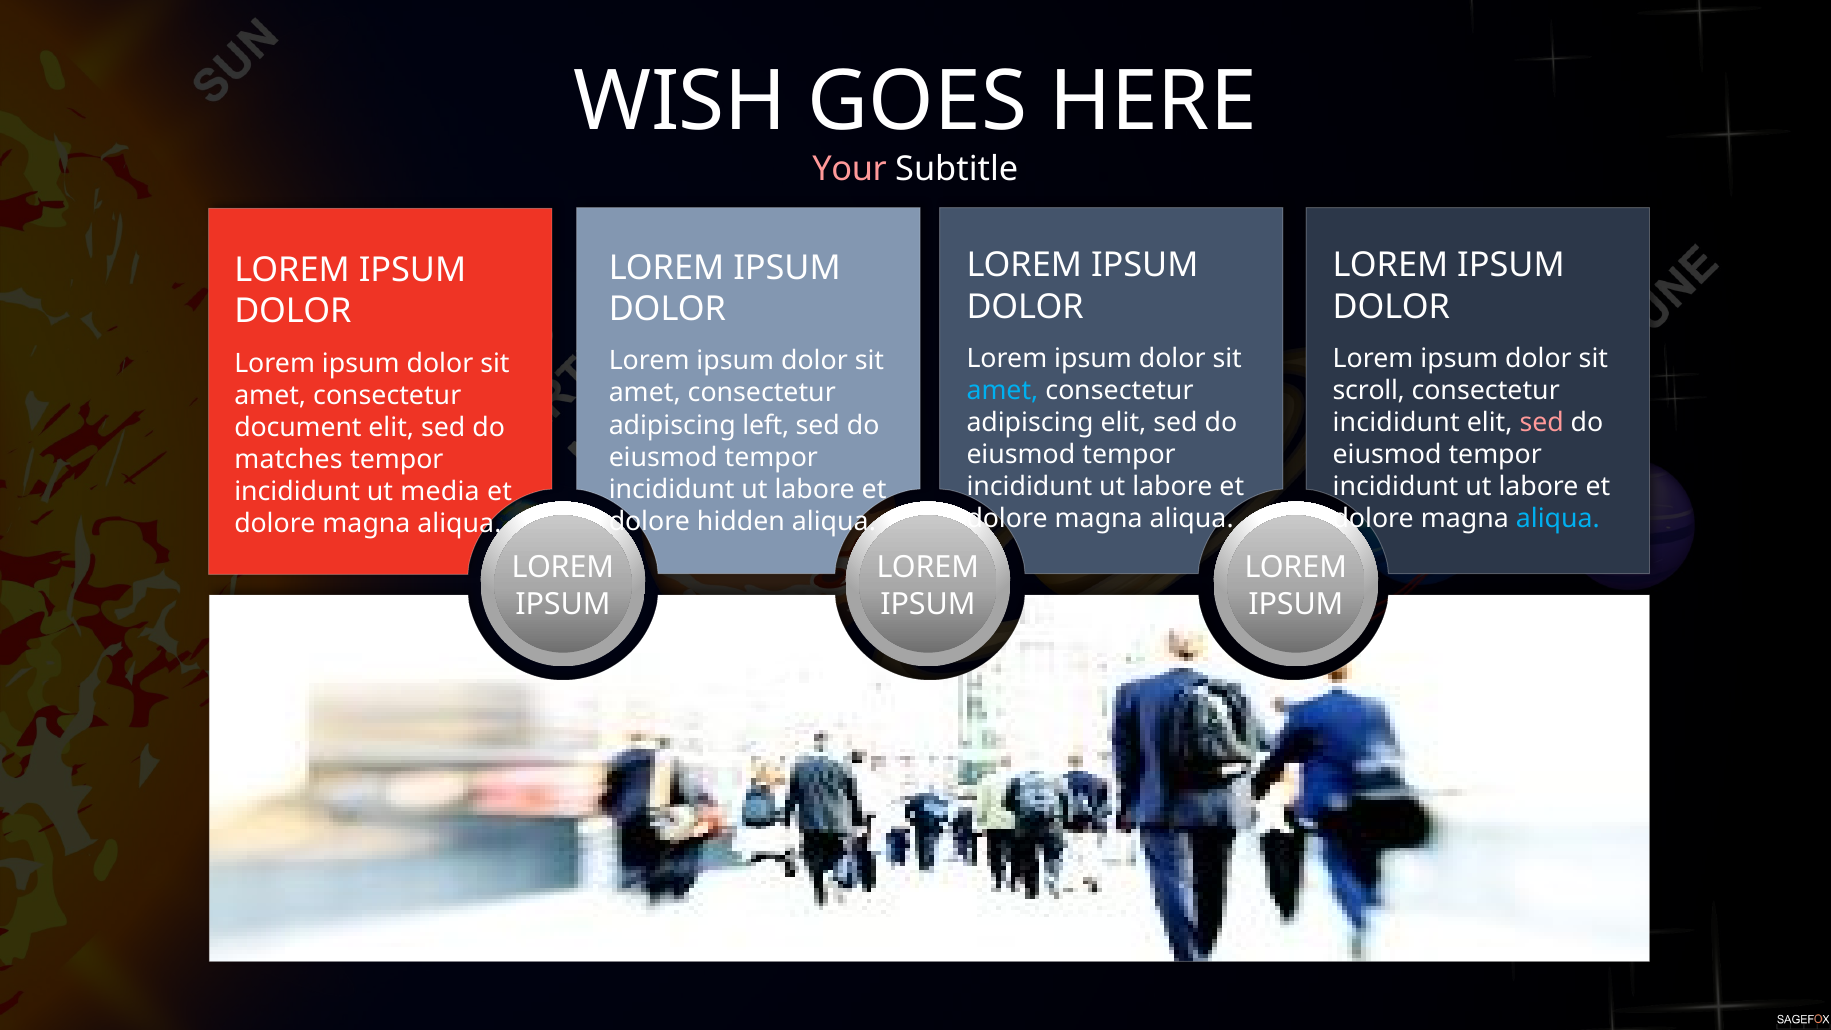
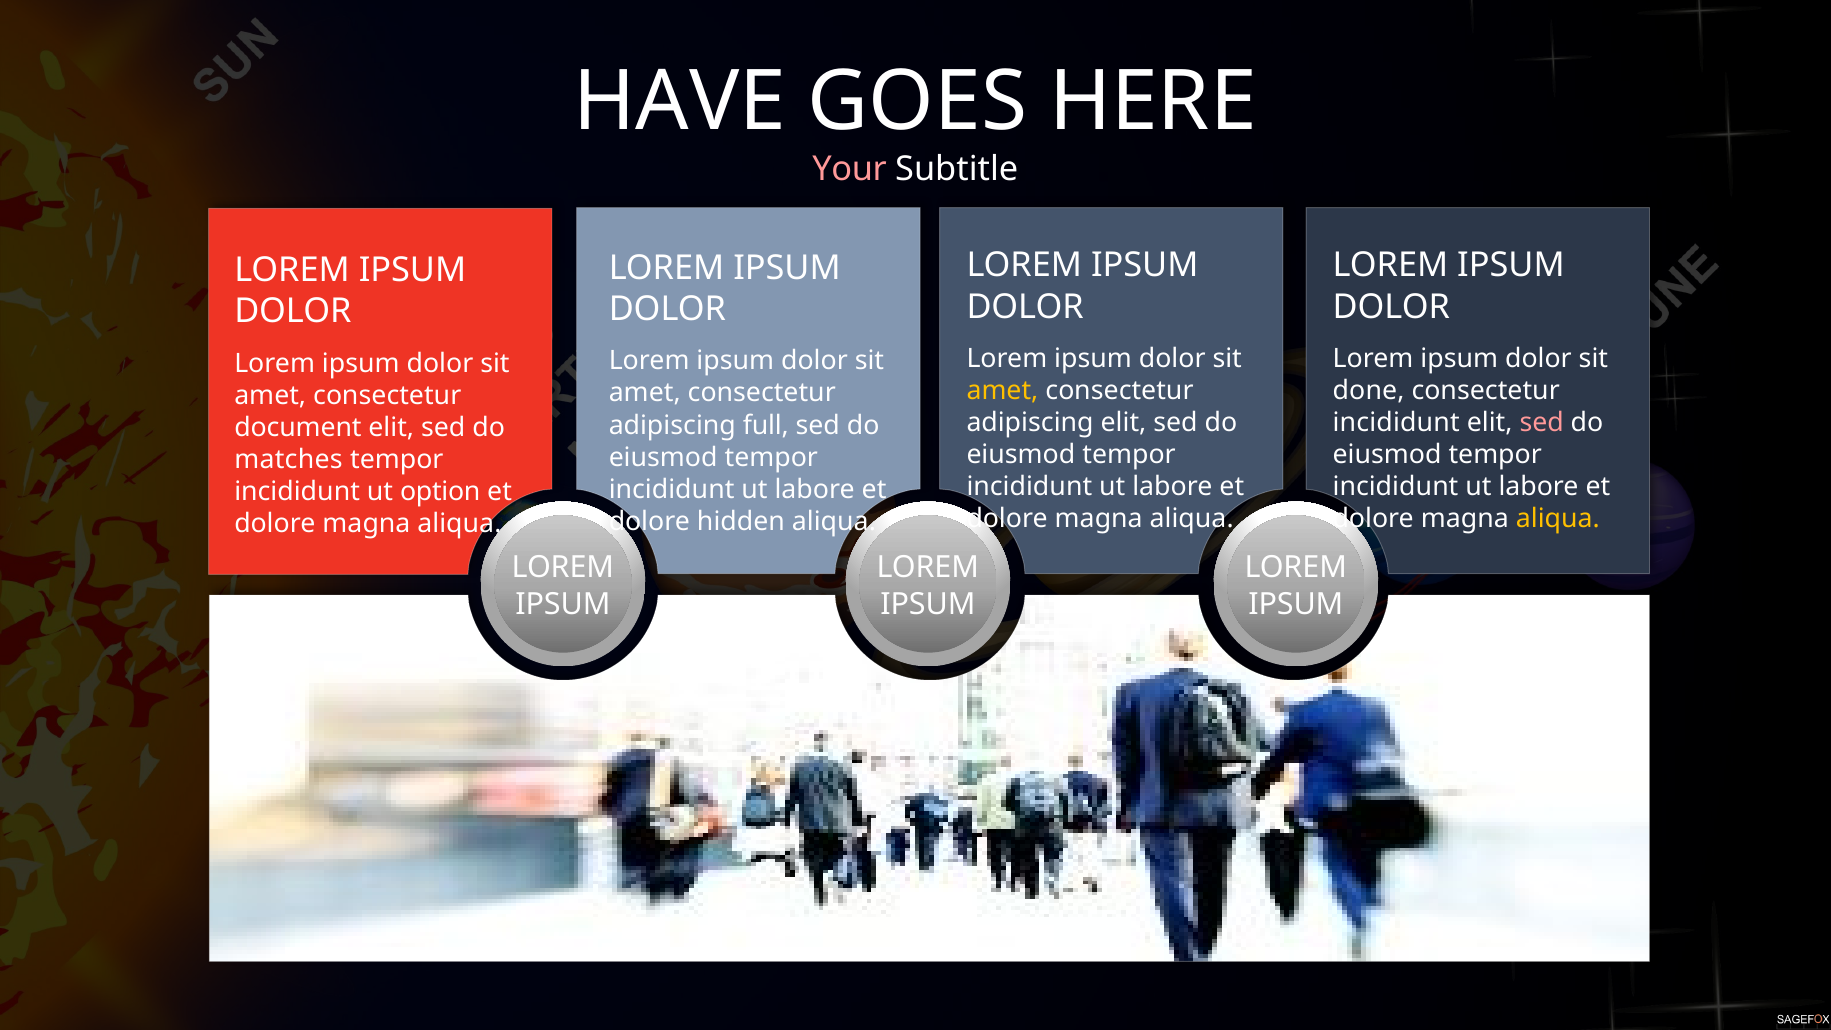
WISH: WISH -> HAVE
amet at (1002, 391) colour: light blue -> yellow
scroll: scroll -> done
left: left -> full
media: media -> option
aliqua at (1558, 519) colour: light blue -> yellow
